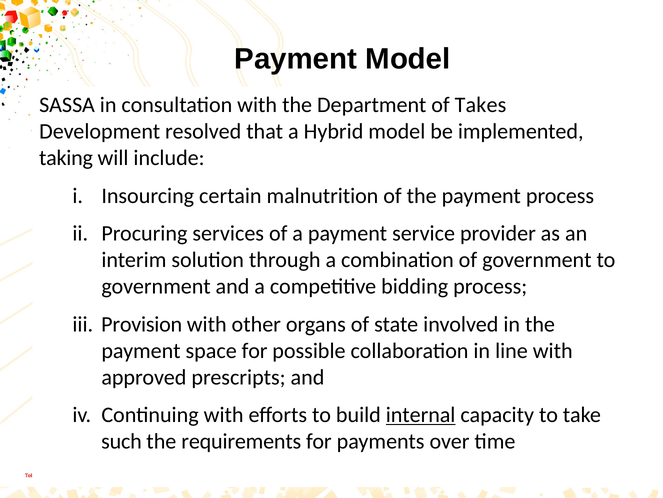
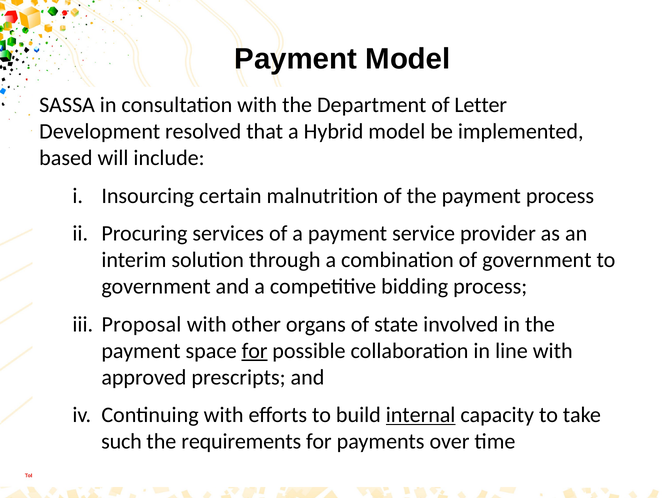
Takes: Takes -> Letter
taking: taking -> based
Provision: Provision -> Proposal
for at (255, 350) underline: none -> present
